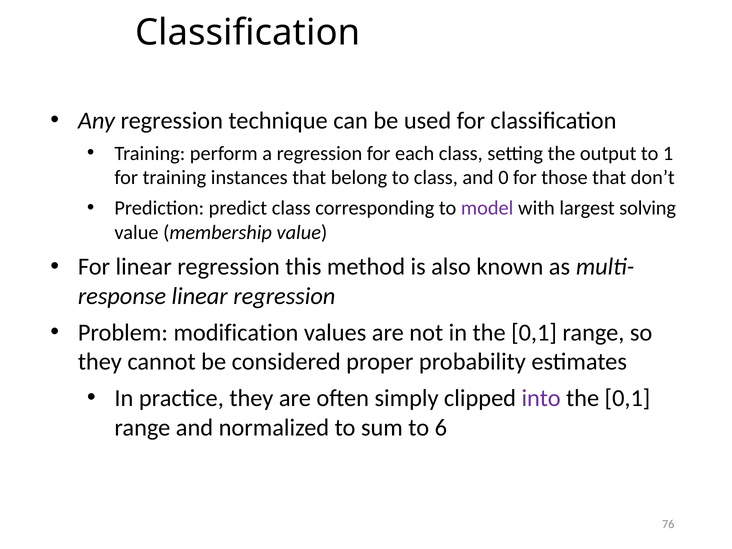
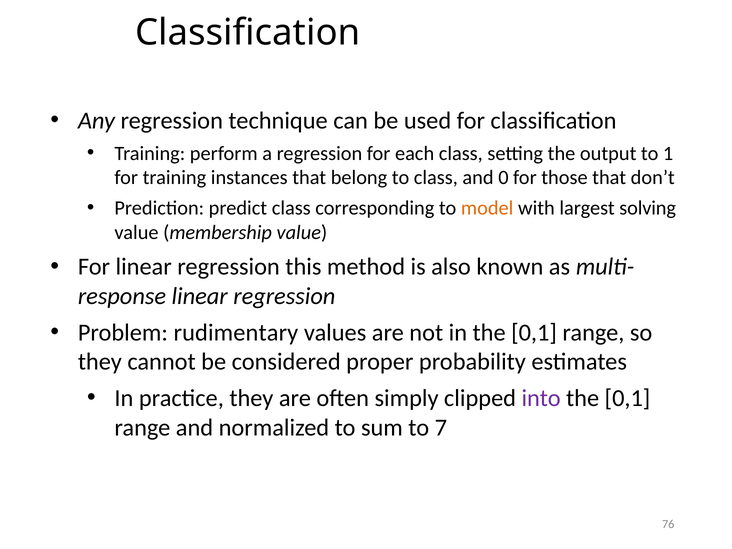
model colour: purple -> orange
modification: modification -> rudimentary
6: 6 -> 7
